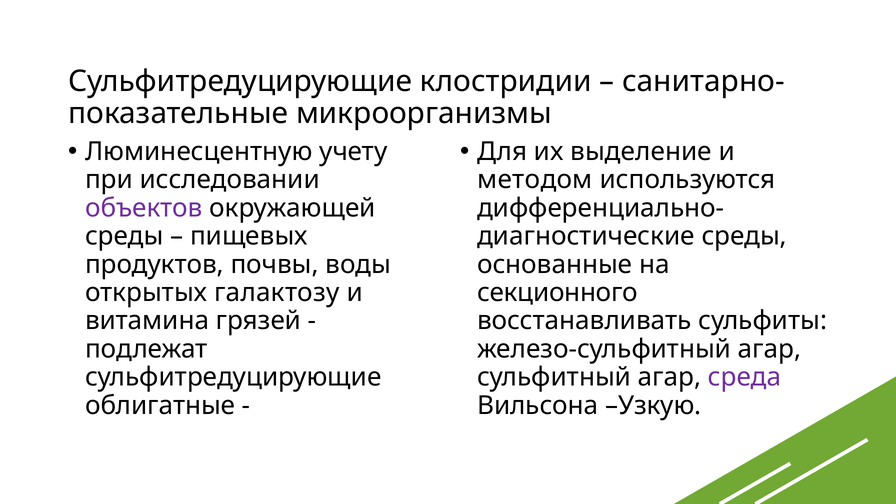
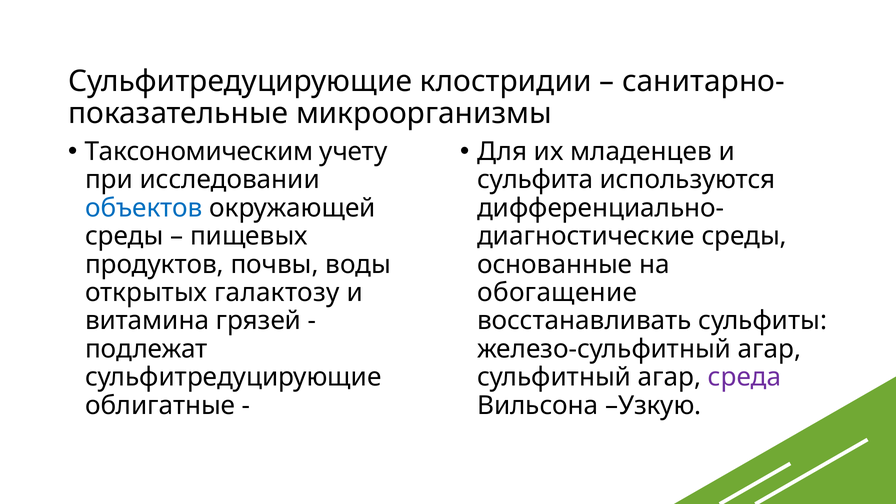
Люминесцентную: Люминесцентную -> Таксономическим
выделение: выделение -> младенцев
методом: методом -> сульфита
объектов colour: purple -> blue
секционного: секционного -> обогащение
